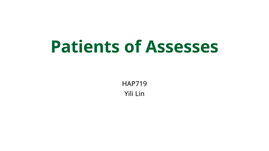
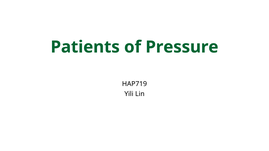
Assesses: Assesses -> Pressure
